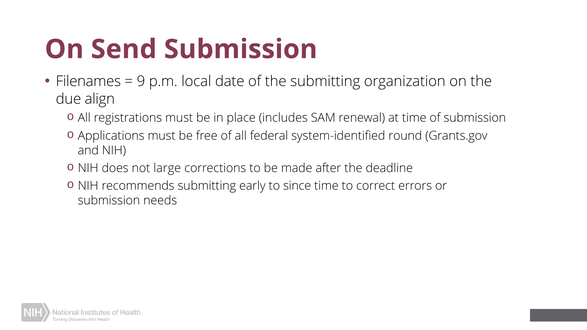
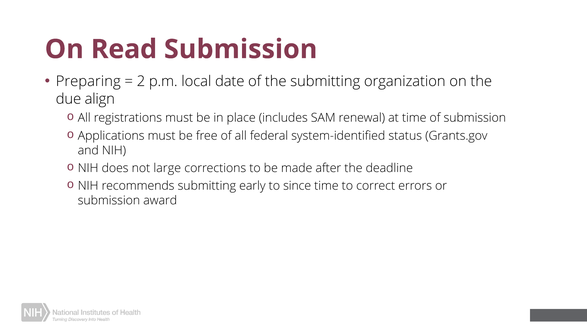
Send: Send -> Read
Filenames: Filenames -> Preparing
9: 9 -> 2
round: round -> status
needs: needs -> award
